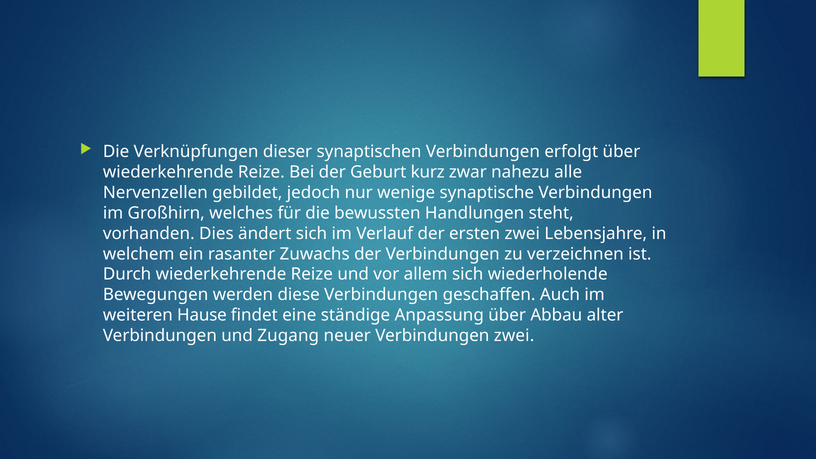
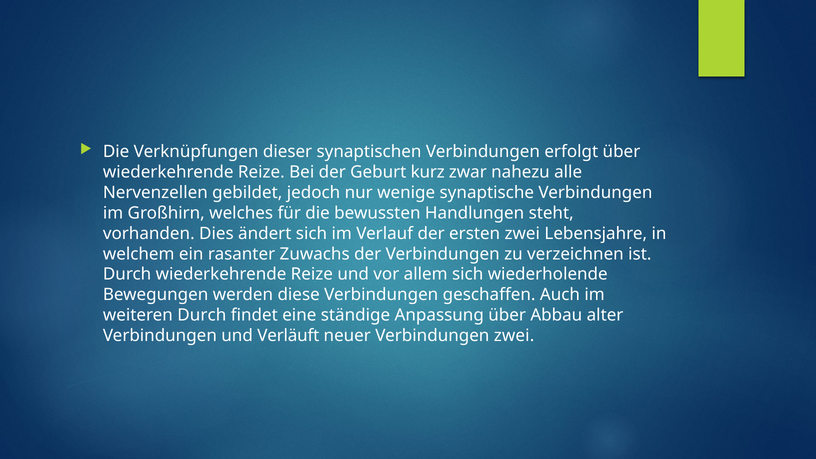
weiteren Hause: Hause -> Durch
Zugang: Zugang -> Verläuft
